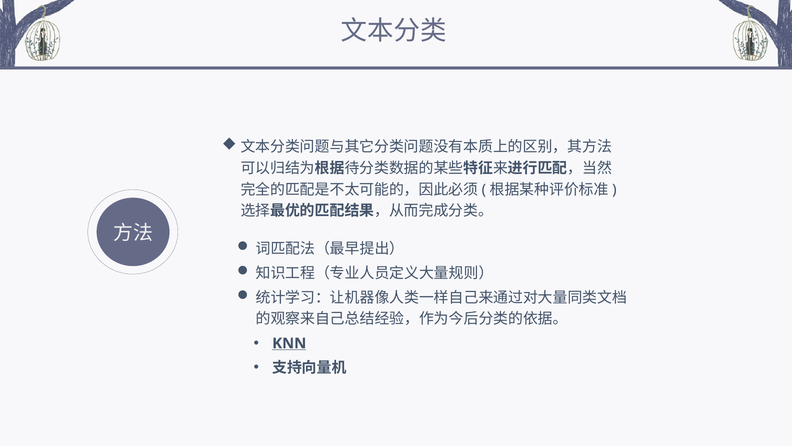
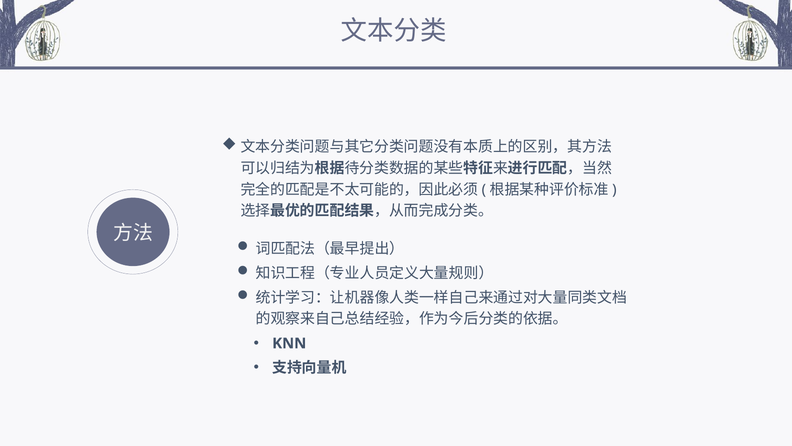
KNN underline: present -> none
